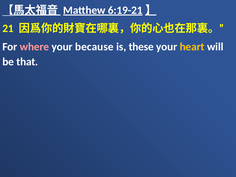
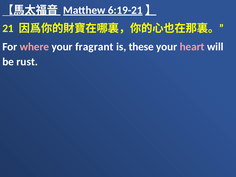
because: because -> fragrant
heart colour: yellow -> pink
that: that -> rust
